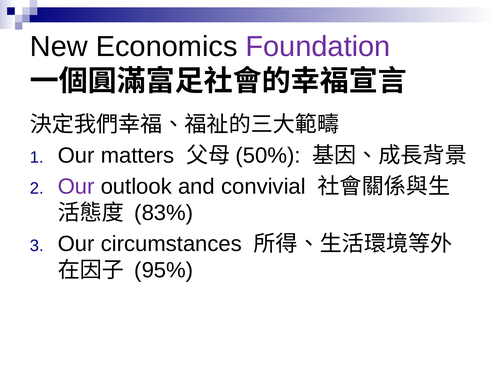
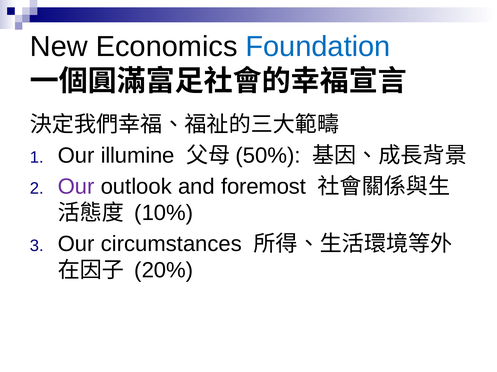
Foundation colour: purple -> blue
matters: matters -> illumine
convivial: convivial -> foremost
83%: 83% -> 10%
95%: 95% -> 20%
